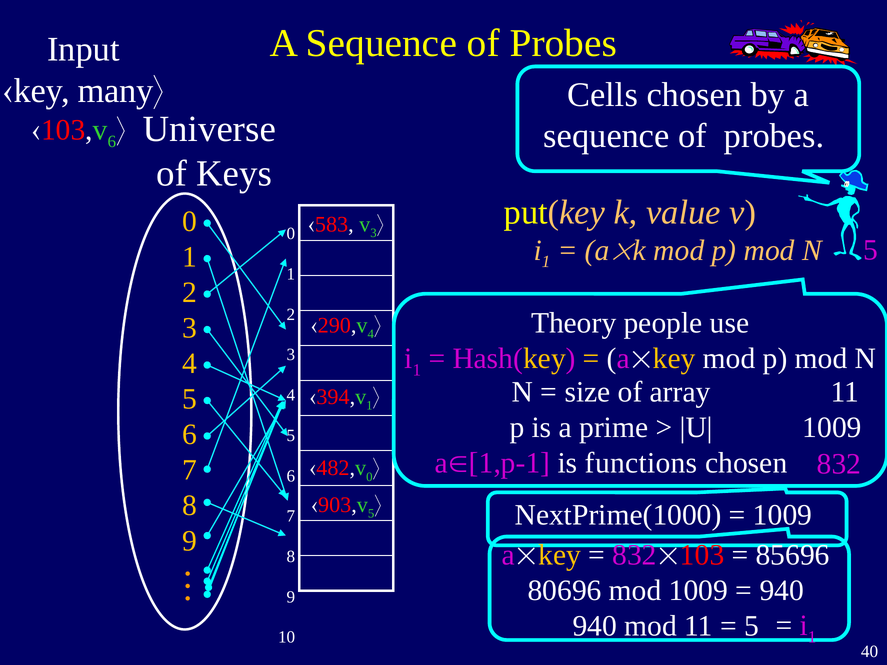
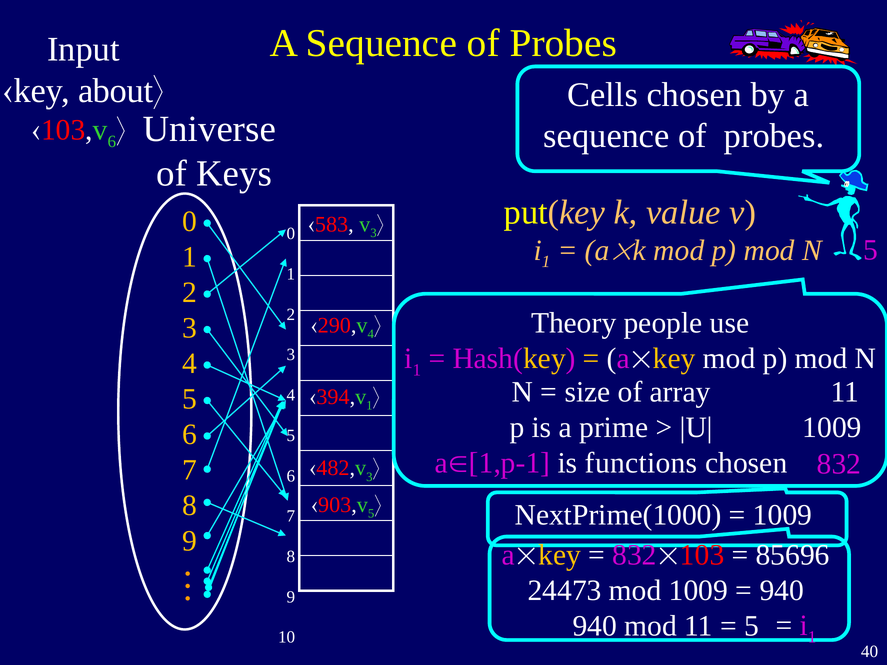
many: many -> about
0 at (369, 477): 0 -> 3
80696: 80696 -> 24473
